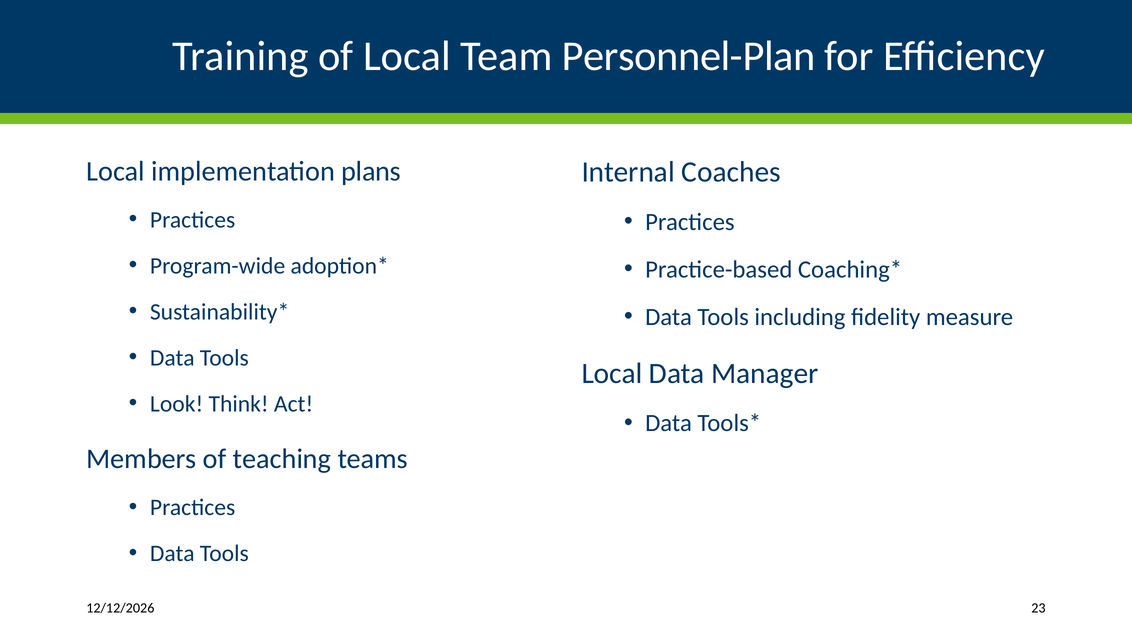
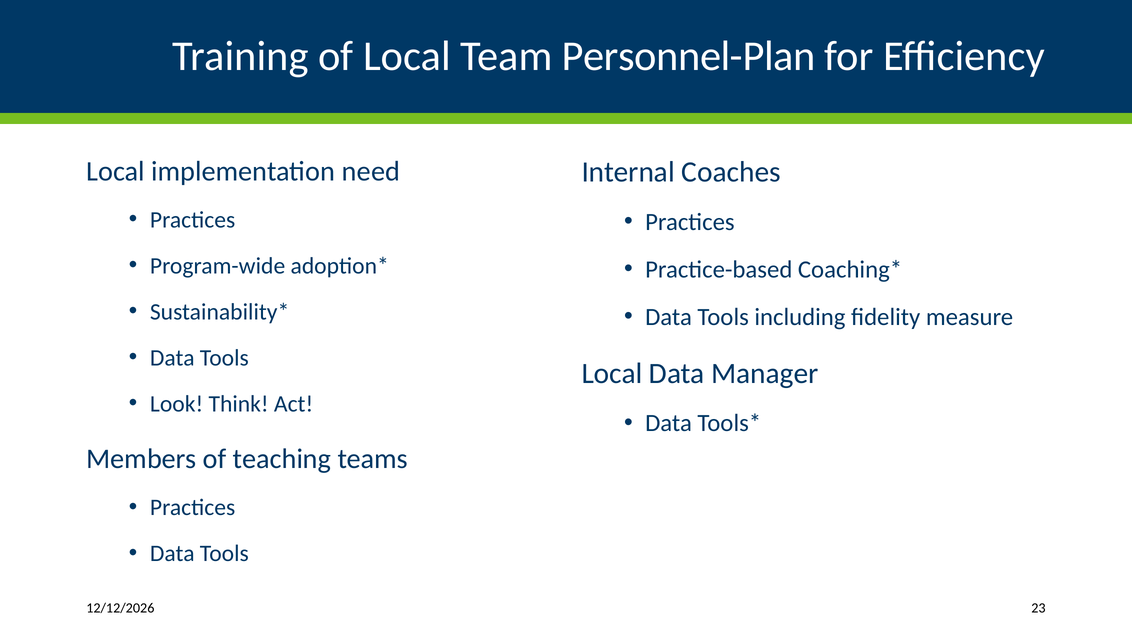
plans: plans -> need
